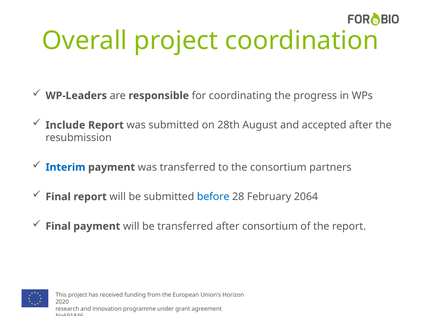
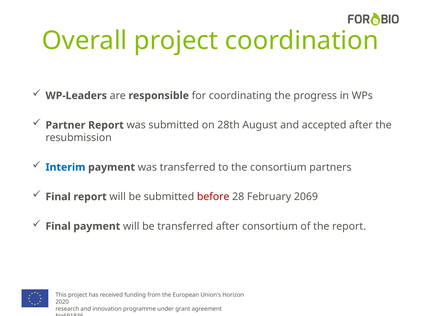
Include: Include -> Partner
before colour: blue -> red
2064: 2064 -> 2069
